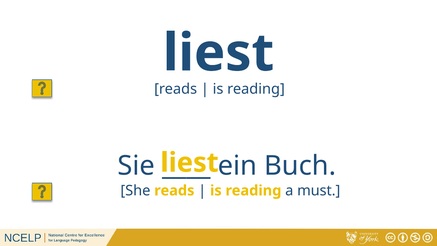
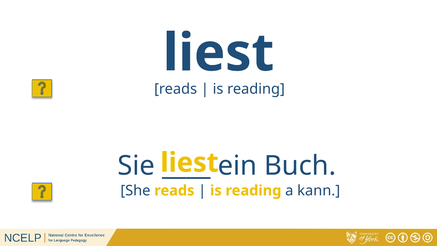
must: must -> kann
